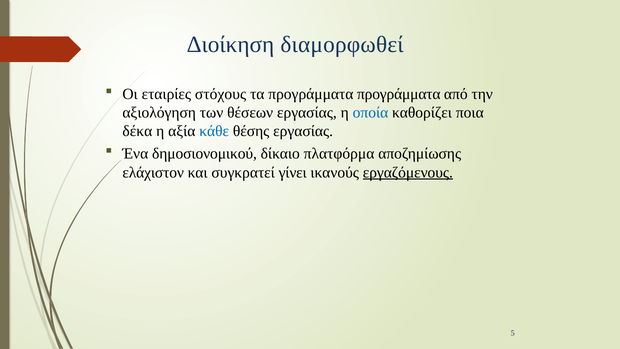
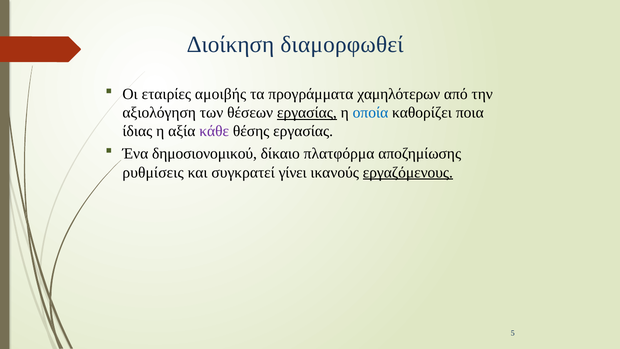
στόχους: στόχους -> αμοιβής
προγράμματα προγράμματα: προγράμματα -> χαμηλότερων
εργασίας at (307, 113) underline: none -> present
δέκα: δέκα -> ίδιας
κάθε colour: blue -> purple
ελάχιστον: ελάχιστον -> ρυθμίσεις
